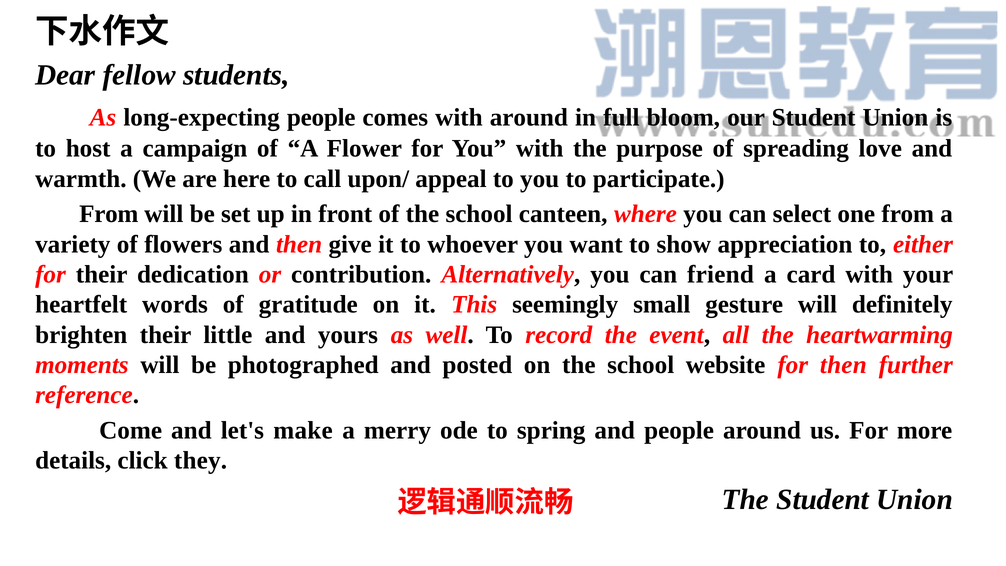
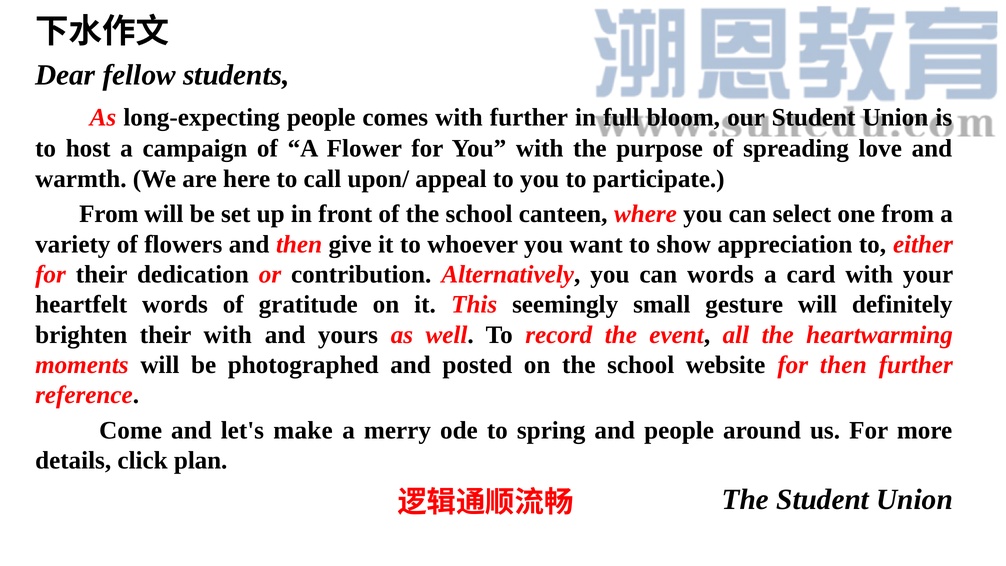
with around: around -> further
can friend: friend -> words
their little: little -> with
they: they -> plan
